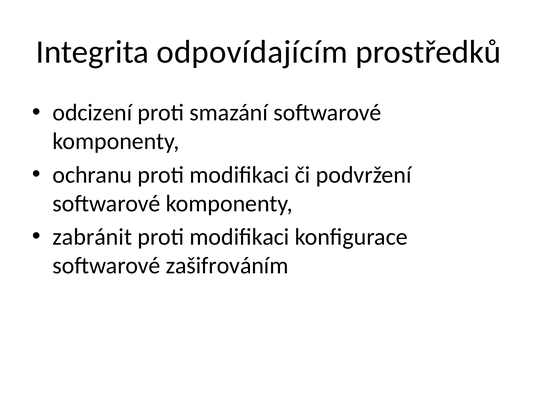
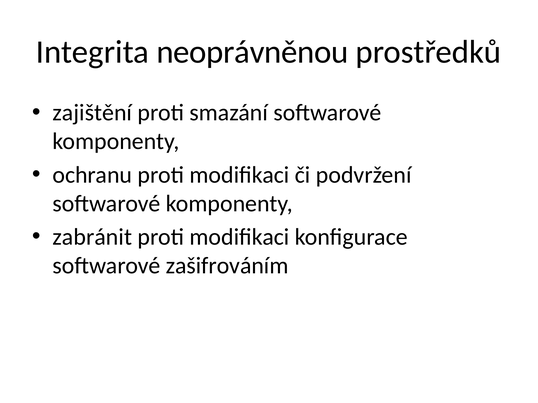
odpovídajícím: odpovídajícím -> neoprávněnou
odcizení: odcizení -> zajištění
